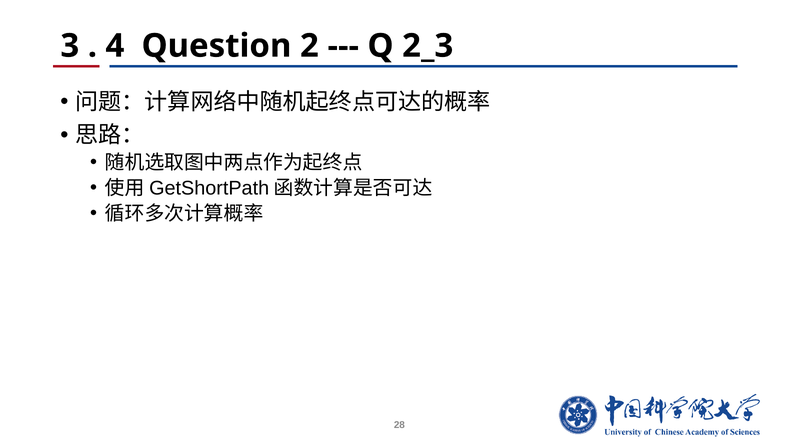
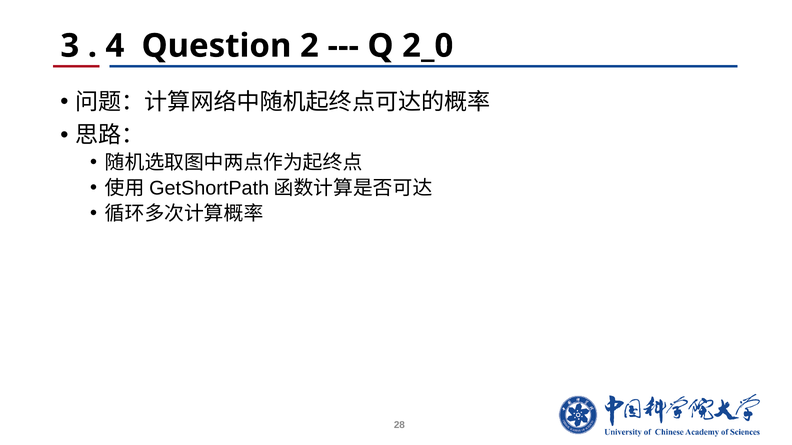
2_3: 2_3 -> 2_0
